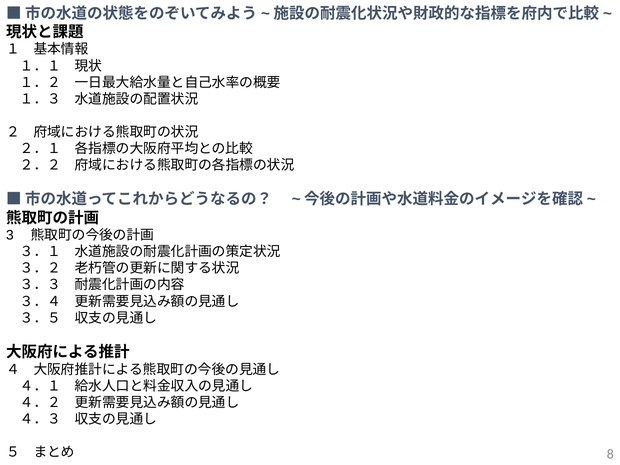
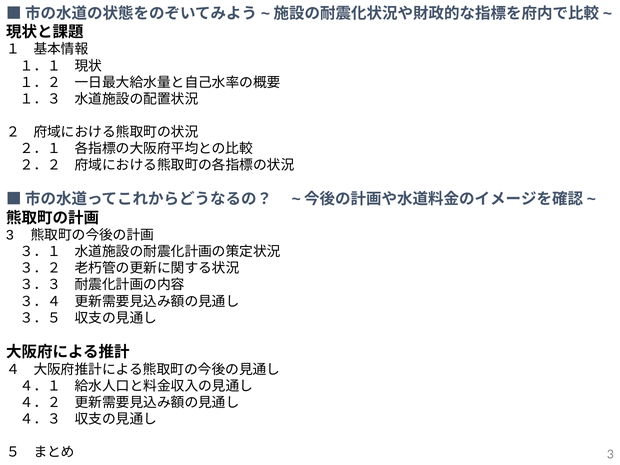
8 at (610, 454): 8 -> 3
